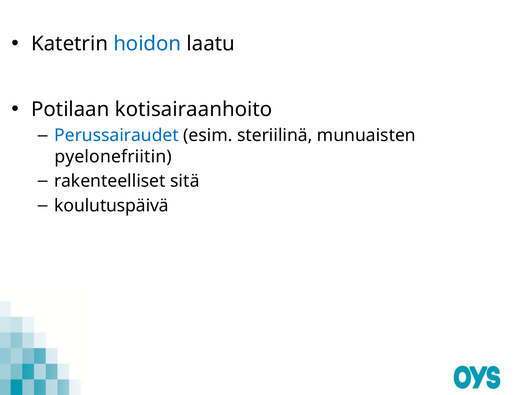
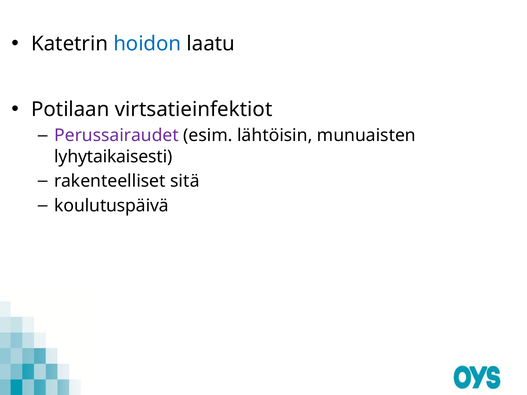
kotisairaanhoito: kotisairaanhoito -> virtsatieinfektiot
Perussairaudet colour: blue -> purple
steriilinä: steriilinä -> lähtöisin
pyelonefriitin: pyelonefriitin -> lyhytaikaisesti
